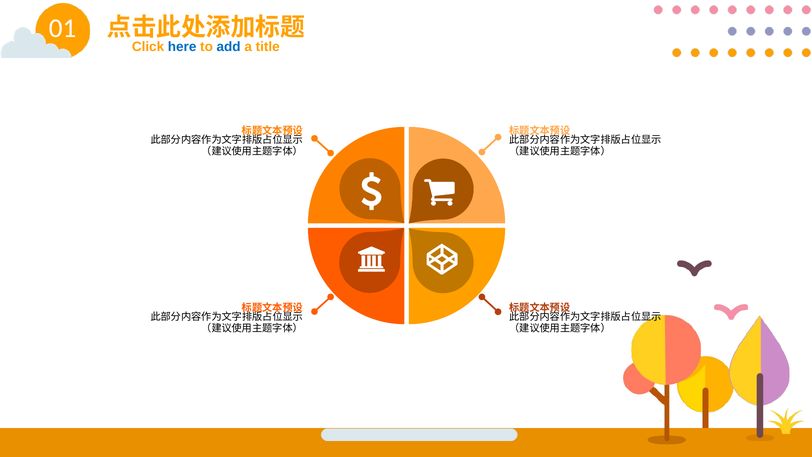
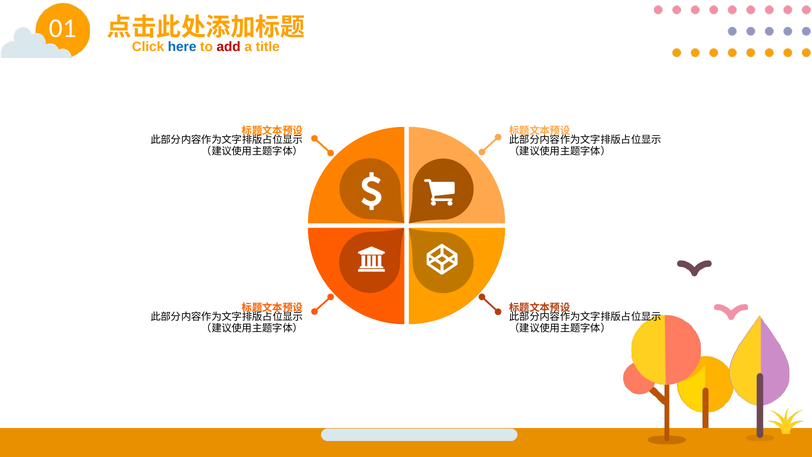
add colour: blue -> red
